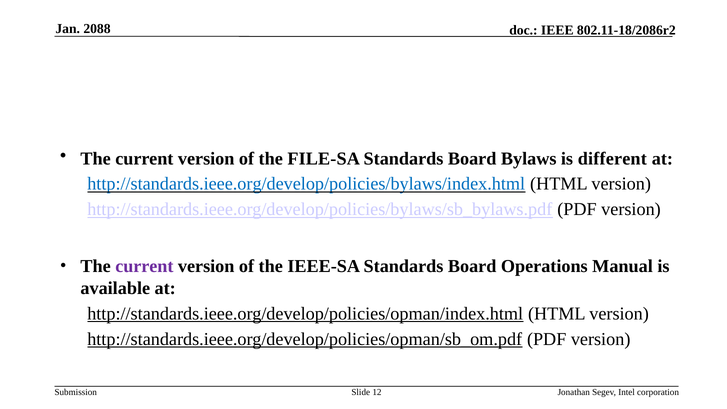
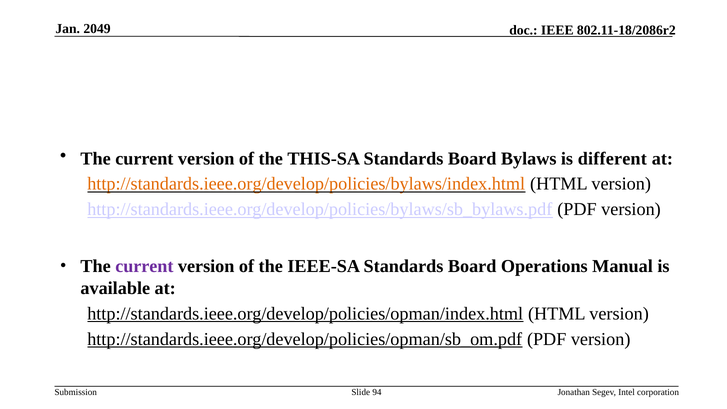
2088: 2088 -> 2049
FILE-SA: FILE-SA -> THIS-SA
http://standards.ieee.org/develop/policies/bylaws/index.html colour: blue -> orange
12: 12 -> 94
